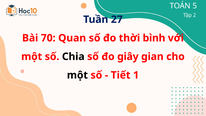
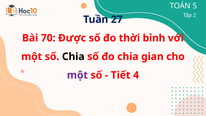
Quan: Quan -> Được
đo giây: giây -> chia
một at (77, 75) colour: black -> purple
1: 1 -> 4
